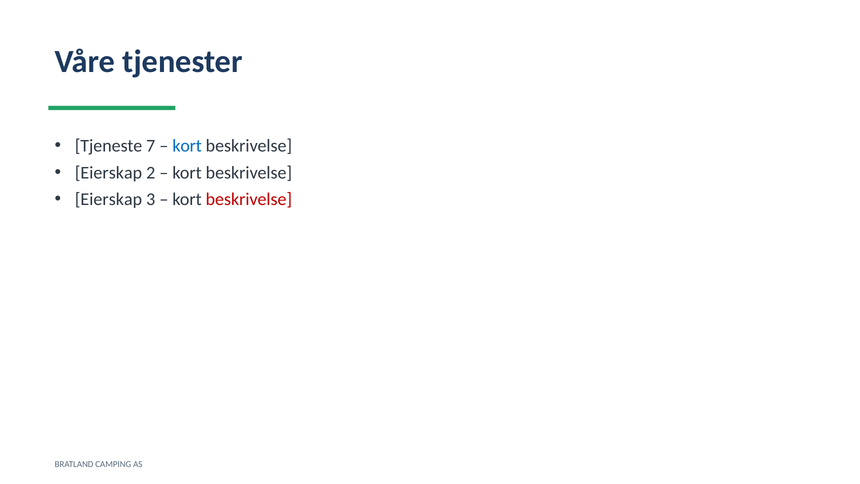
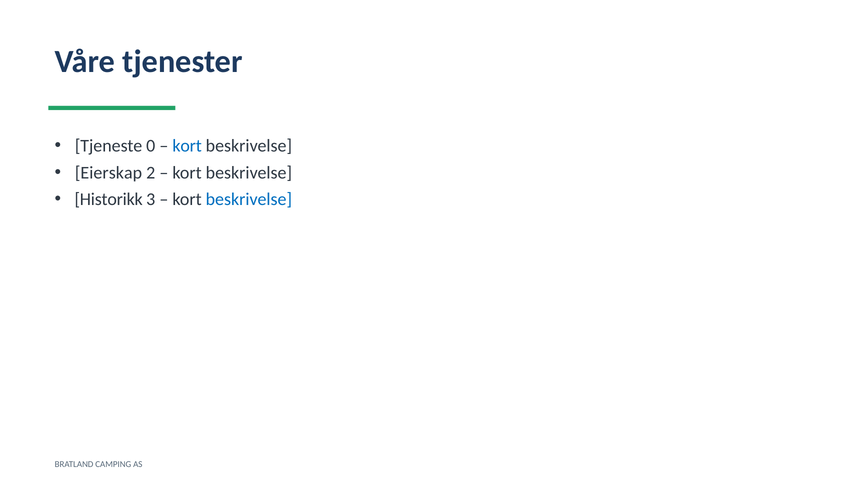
7: 7 -> 0
Eierskap at (109, 199): Eierskap -> Historikk
beskrivelse at (249, 199) colour: red -> blue
